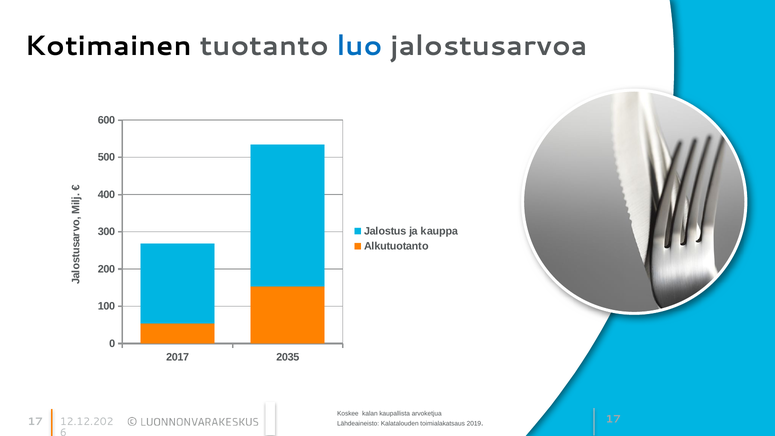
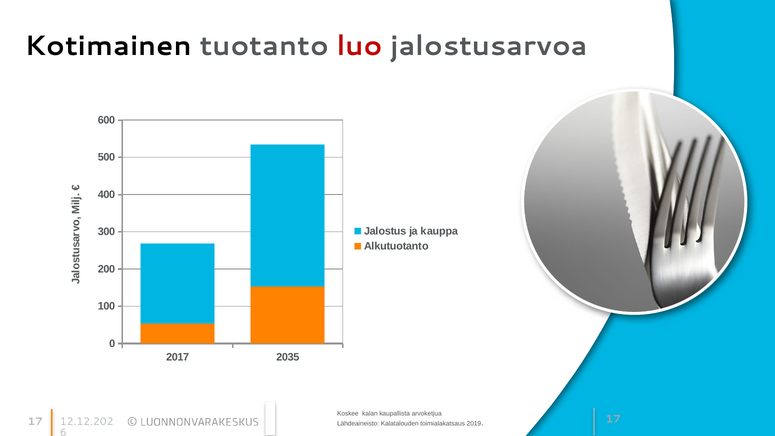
luo colour: blue -> red
